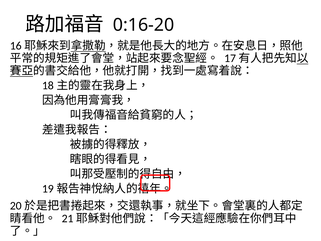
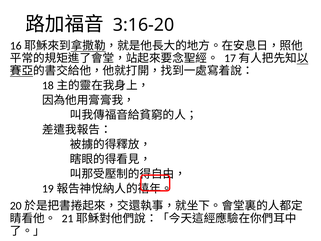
0:16-20: 0:16-20 -> 3:16-20
